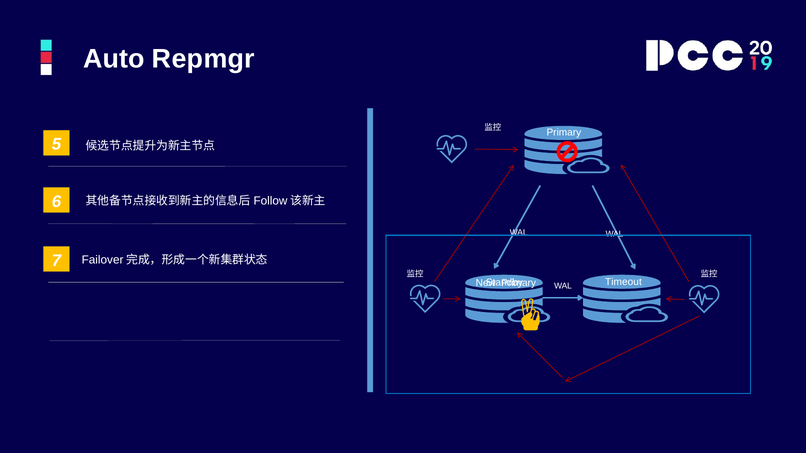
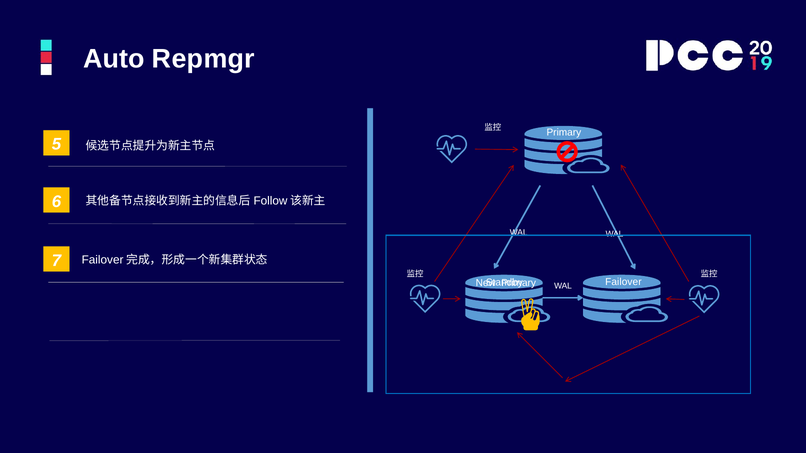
Timeout: Timeout -> Failover
